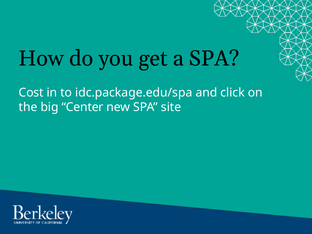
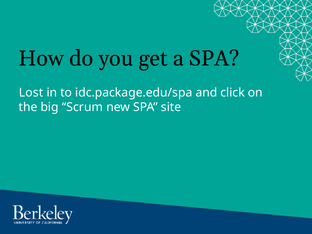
Cost: Cost -> Lost
Center: Center -> Scrum
